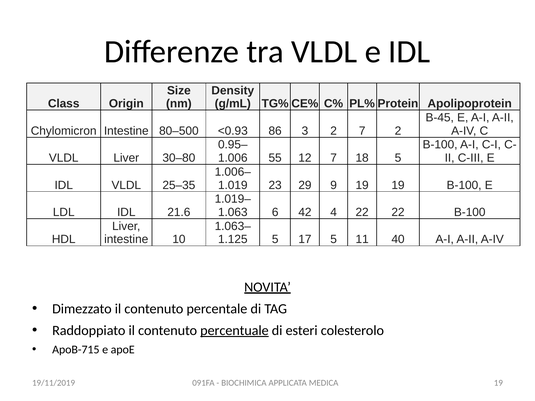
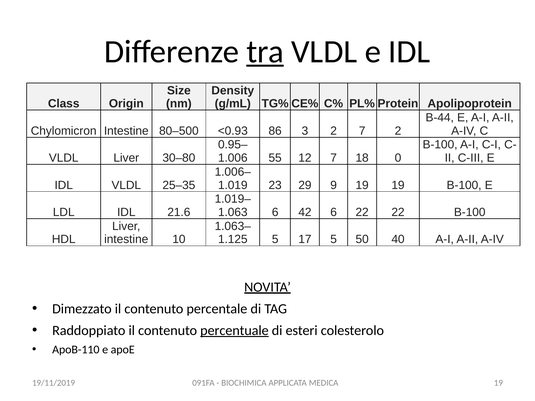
tra underline: none -> present
B-45: B-45 -> B-44
18 5: 5 -> 0
42 4: 4 -> 6
11: 11 -> 50
ApoB-715: ApoB-715 -> ApoB-110
